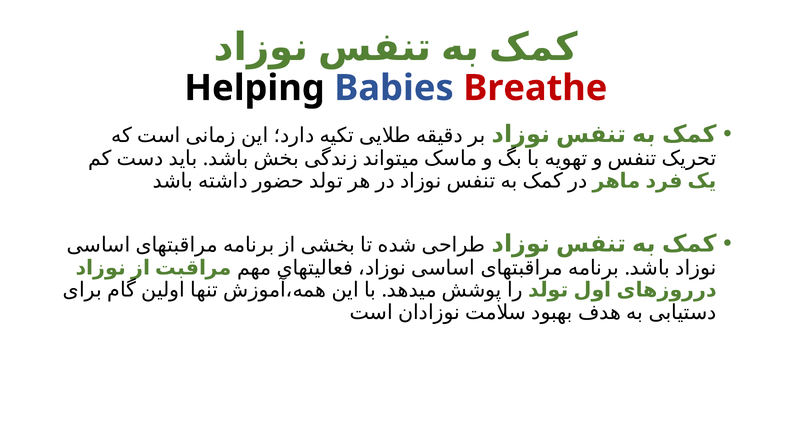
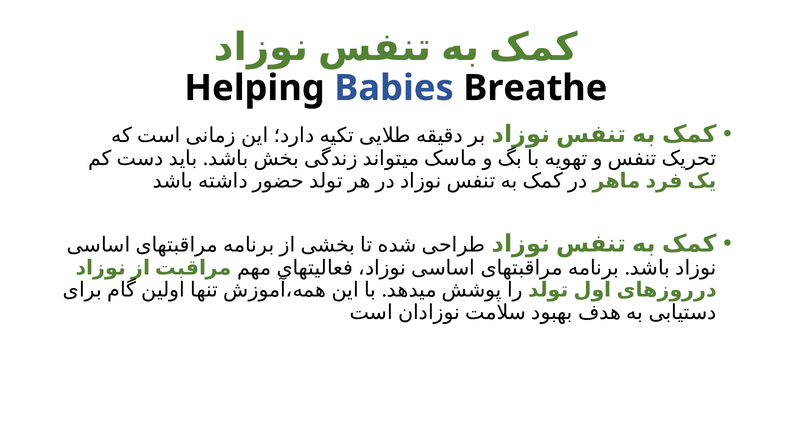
Breathe colour: red -> black
